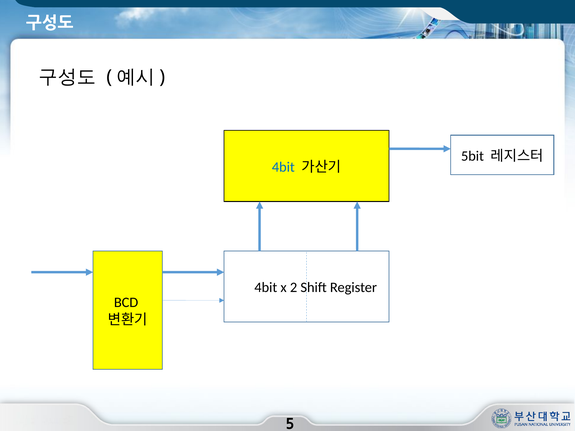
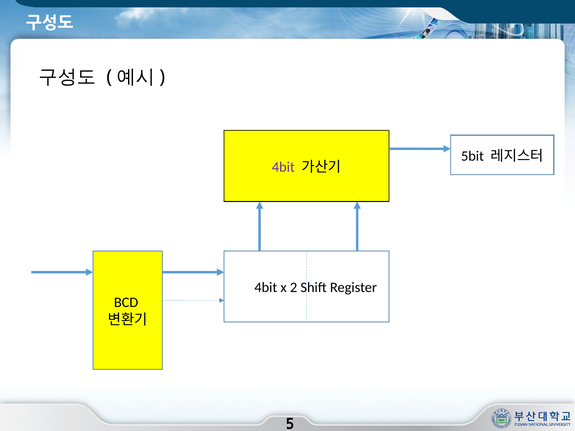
4bit at (283, 167) colour: blue -> purple
